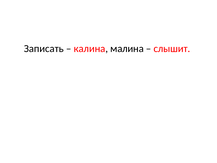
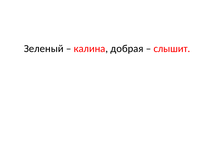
Записать: Записать -> Зеленый
малина: малина -> добрая
